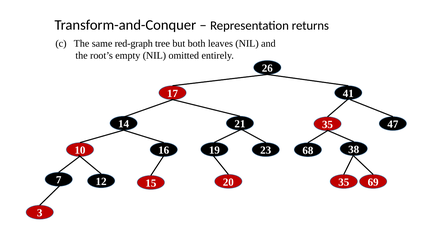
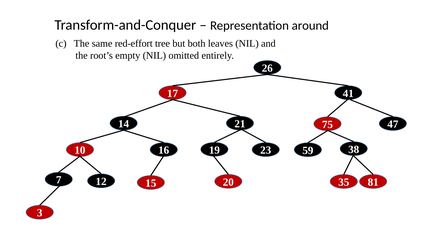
returns: returns -> around
red-graph: red-graph -> red-effort
21 35: 35 -> 75
68: 68 -> 59
69: 69 -> 81
